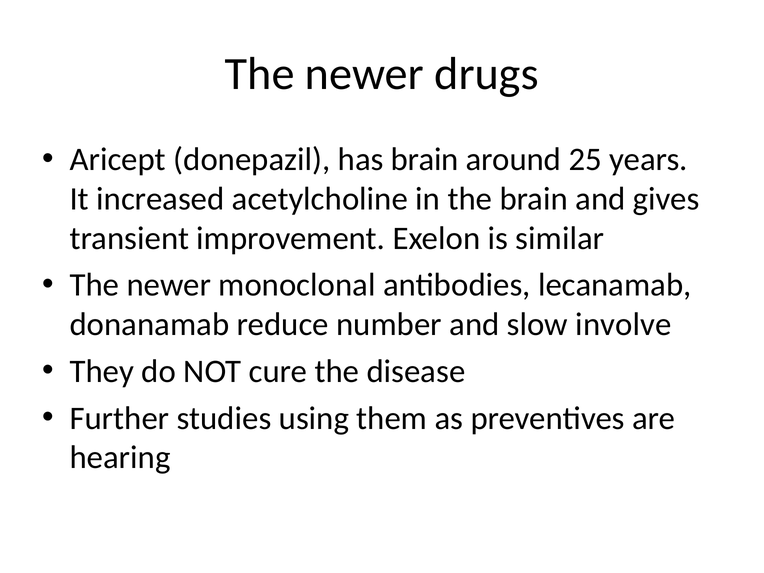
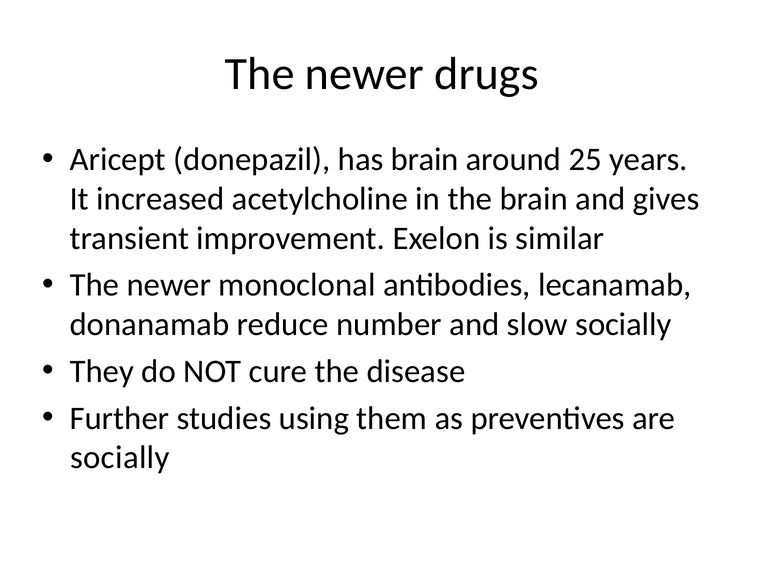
slow involve: involve -> socially
hearing at (120, 458): hearing -> socially
